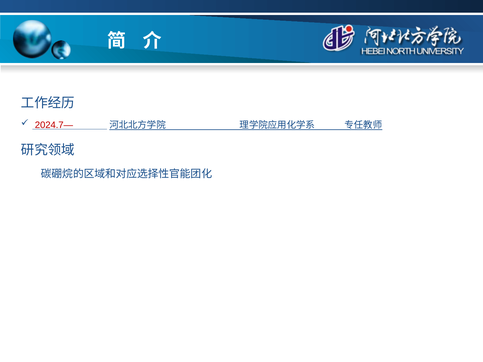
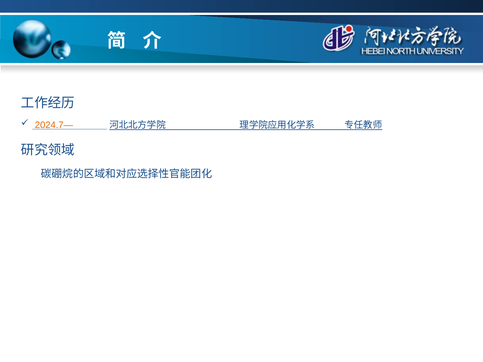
2024.7— colour: red -> orange
